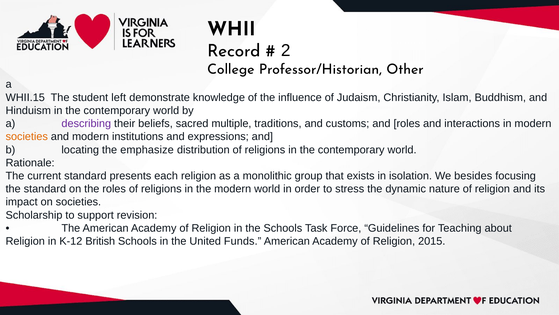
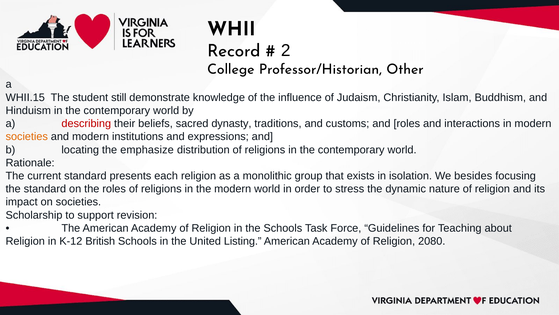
left: left -> still
describing colour: purple -> red
multiple: multiple -> dynasty
Funds: Funds -> Listing
2015: 2015 -> 2080
